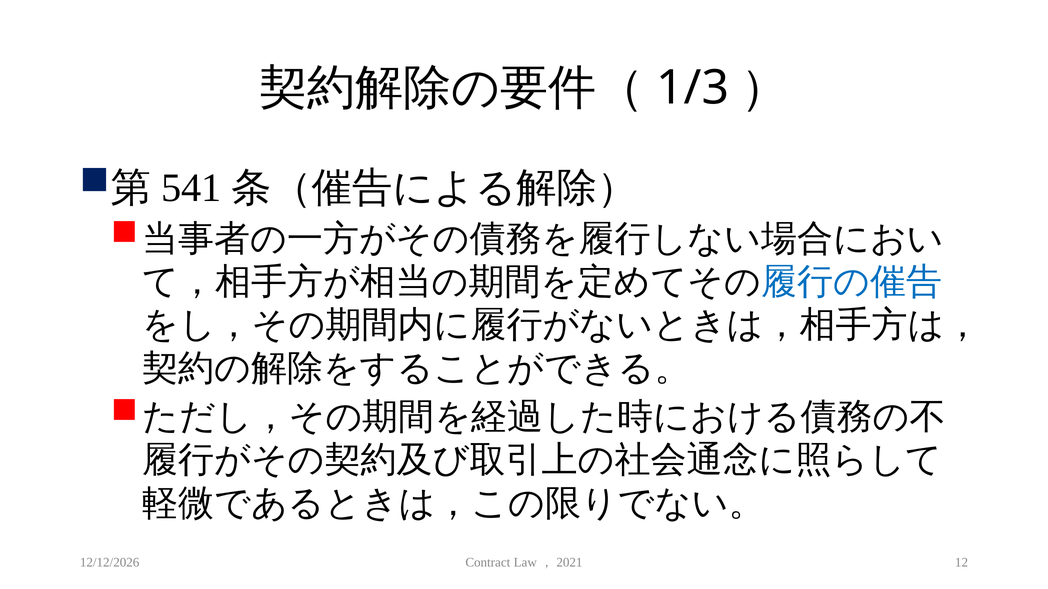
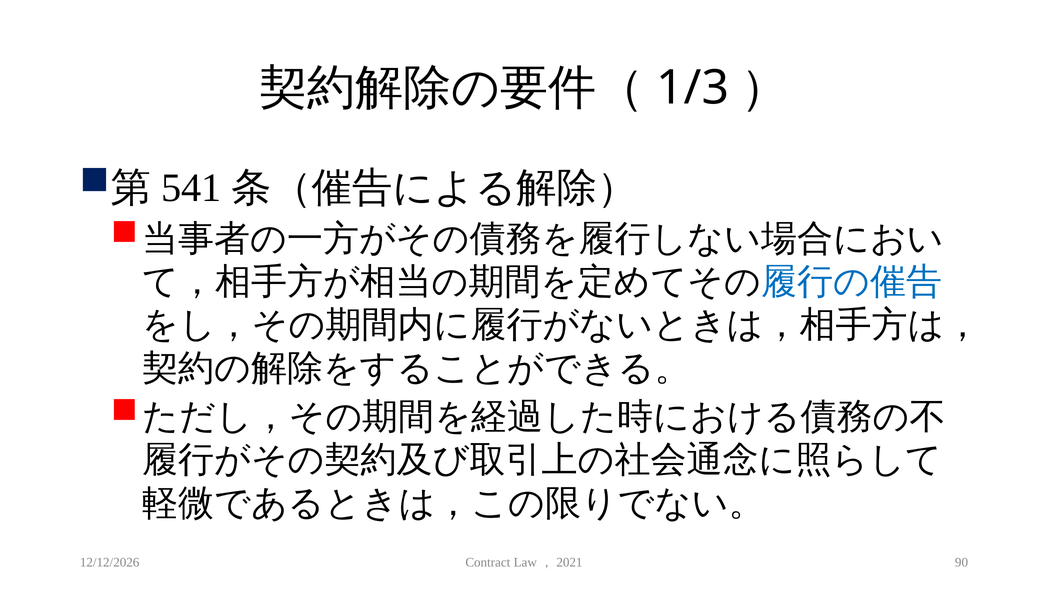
12: 12 -> 90
